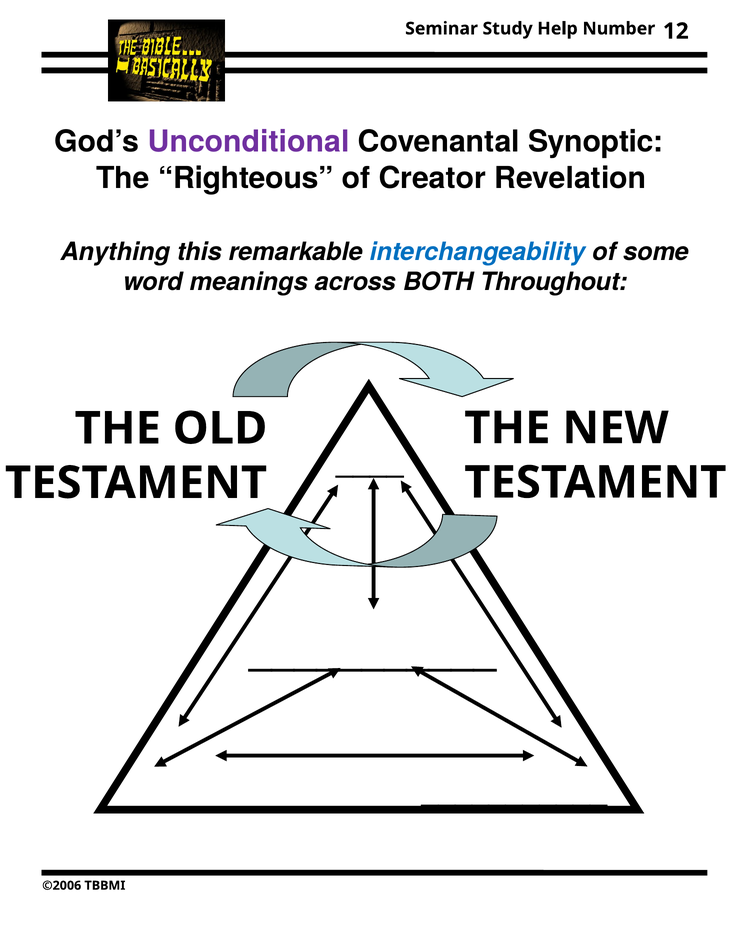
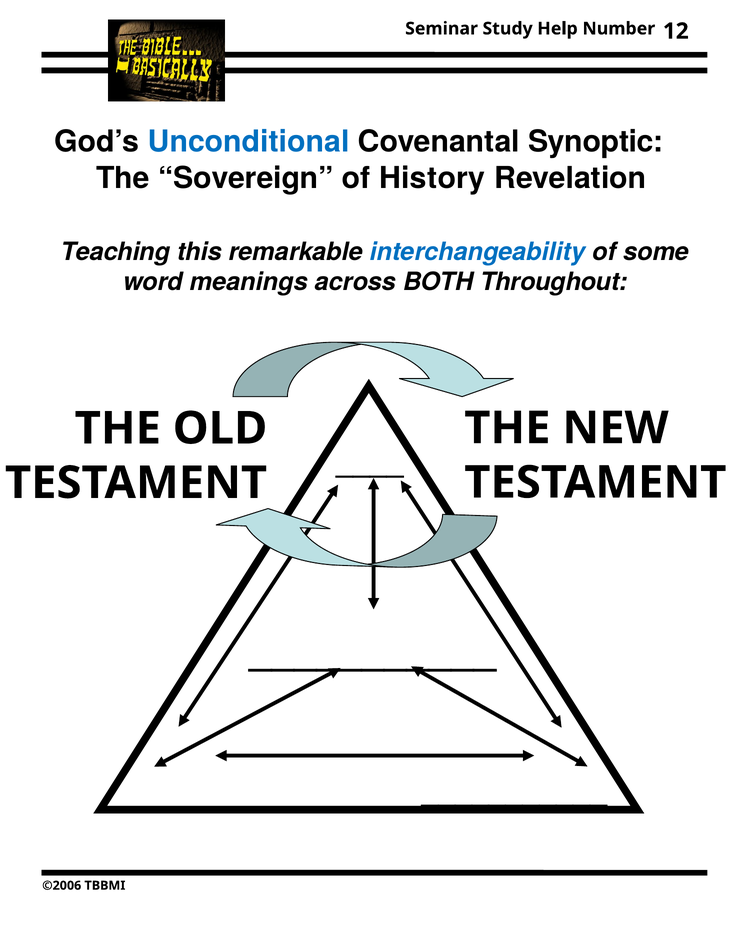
Unconditional colour: purple -> blue
Righteous: Righteous -> Sovereign
Creator: Creator -> History
Anything: Anything -> Teaching
